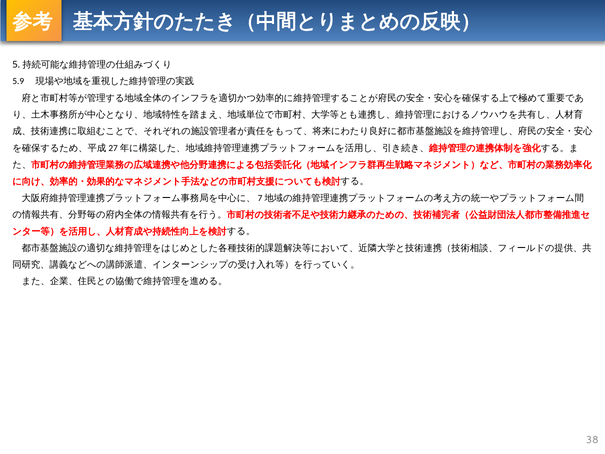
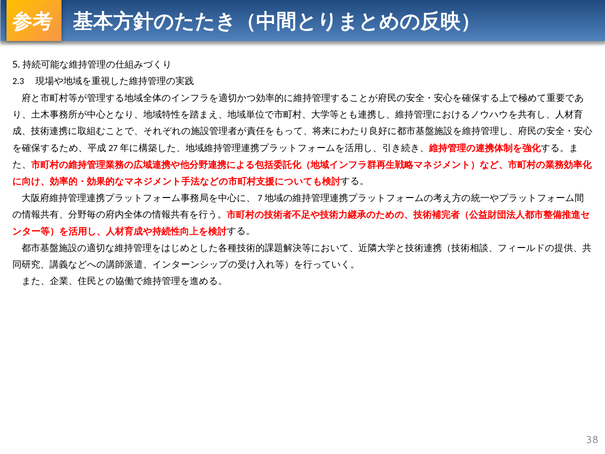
5.9: 5.9 -> 2.3
